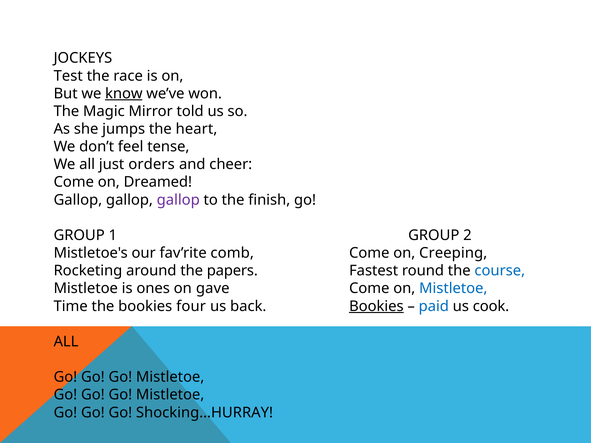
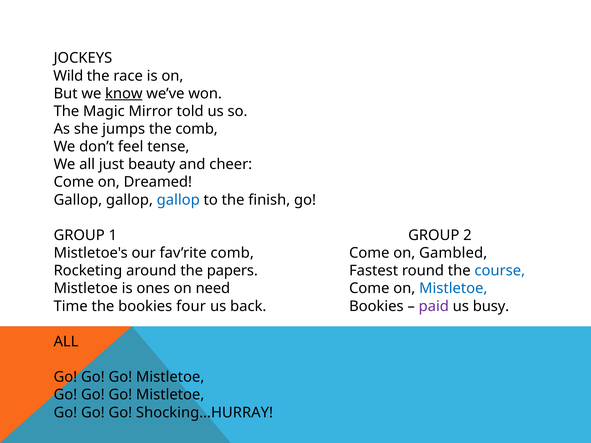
Test: Test -> Wild
the heart: heart -> comb
orders: orders -> beauty
gallop at (178, 200) colour: purple -> blue
Creeping: Creeping -> Gambled
gave: gave -> need
Bookies at (376, 306) underline: present -> none
paid colour: blue -> purple
cook: cook -> busy
